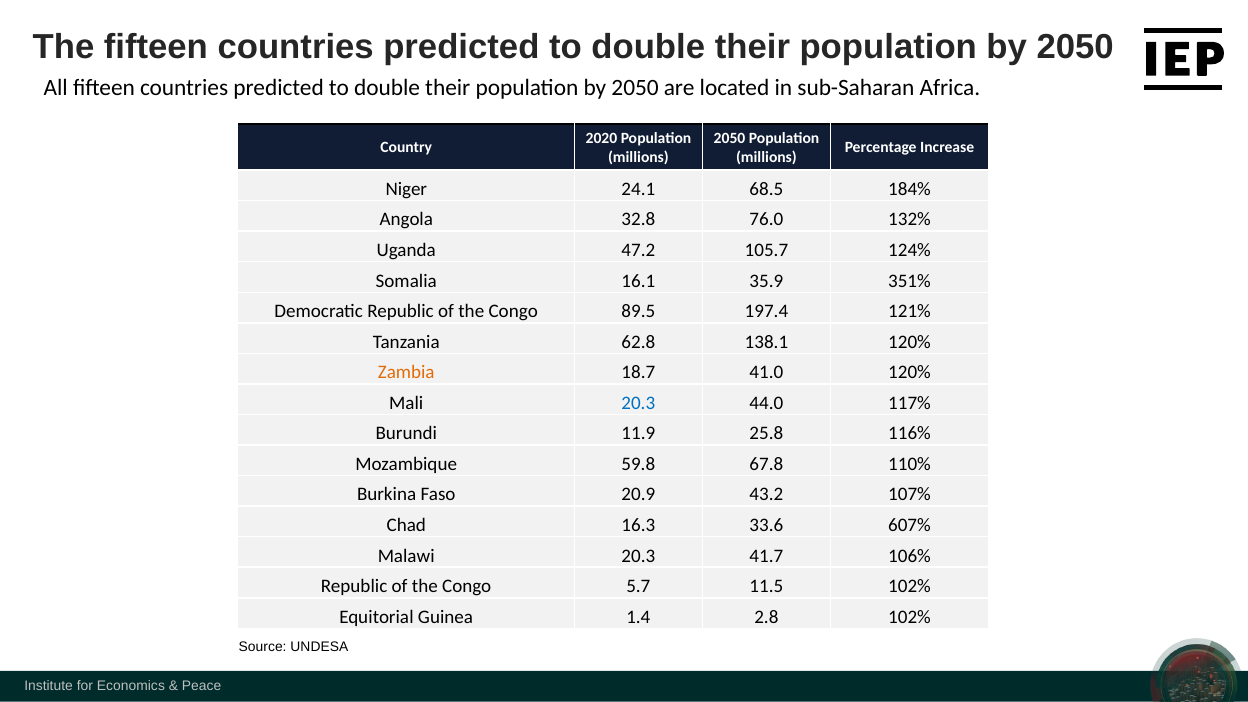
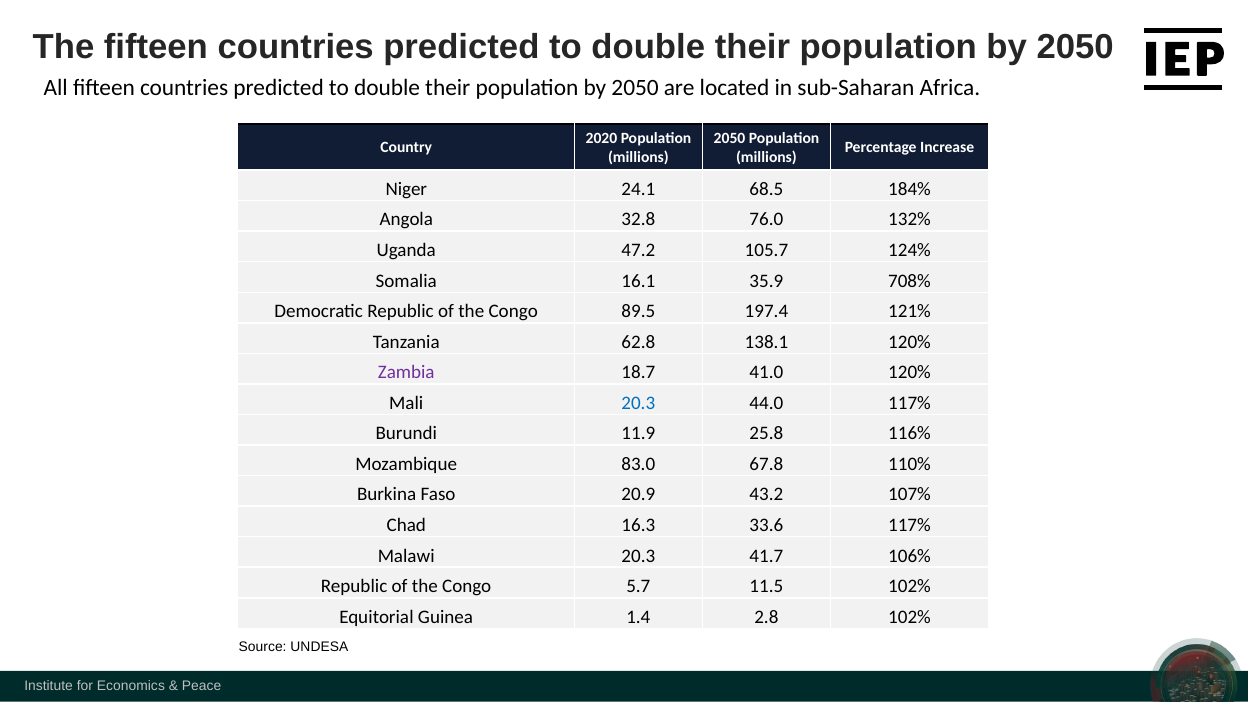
351%: 351% -> 708%
Zambia colour: orange -> purple
59.8: 59.8 -> 83.0
33.6 607%: 607% -> 117%
